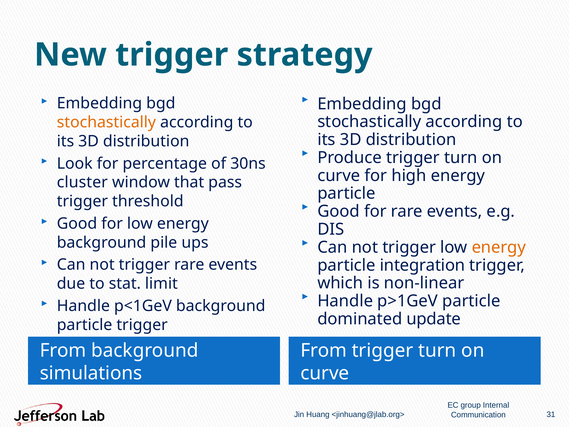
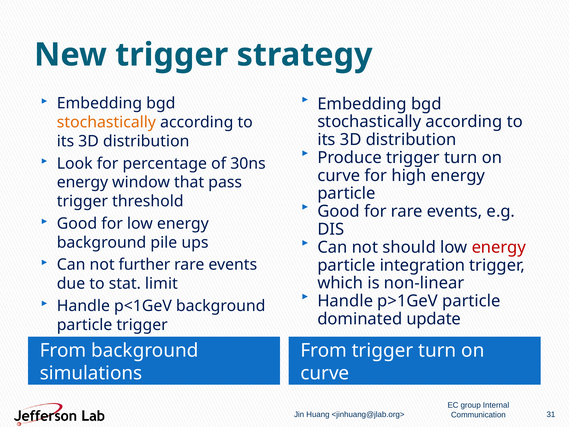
cluster at (82, 182): cluster -> energy
trigger at (409, 247): trigger -> should
energy at (499, 247) colour: orange -> red
trigger at (144, 265): trigger -> further
